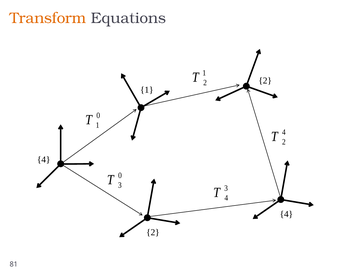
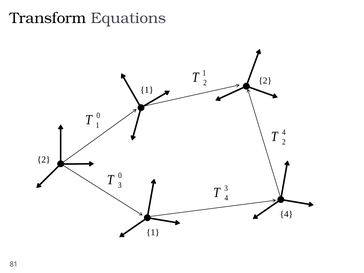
Transform colour: orange -> black
4 at (44, 160): 4 -> 2
2 at (153, 232): 2 -> 1
